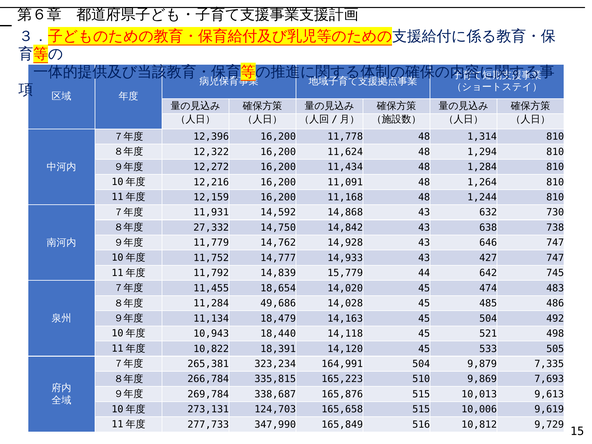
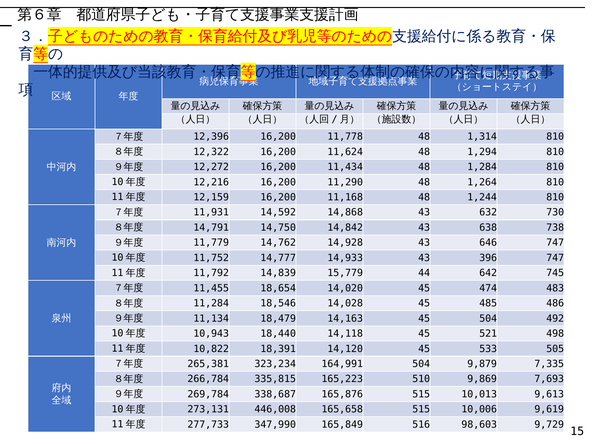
11,091: 11,091 -> 11,290
27,332: 27,332 -> 14,791
427: 427 -> 396
49,686: 49,686 -> 18,546
124,703: 124,703 -> 446,008
10,812: 10,812 -> 98,603
